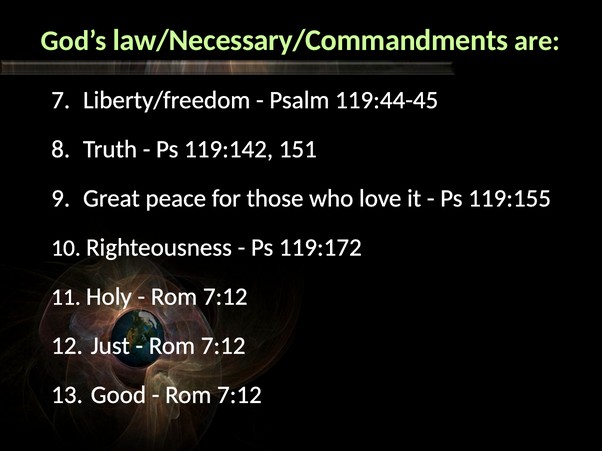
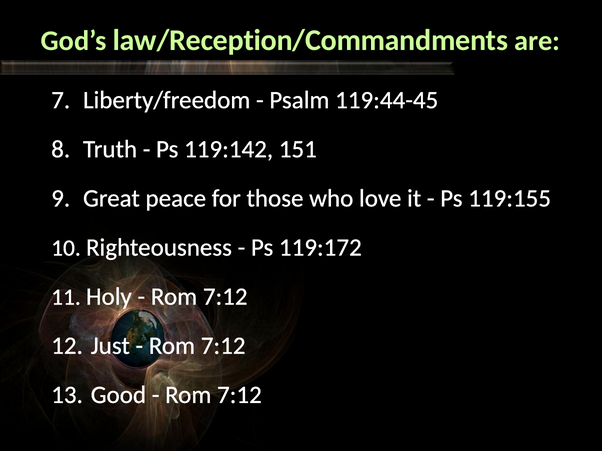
law/Necessary/Commandments: law/Necessary/Commandments -> law/Reception/Commandments
